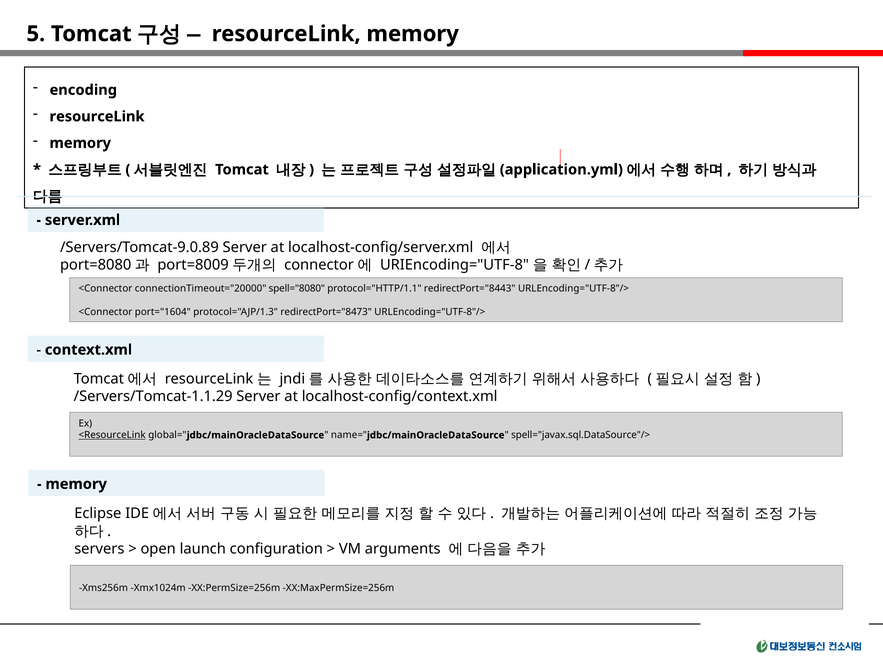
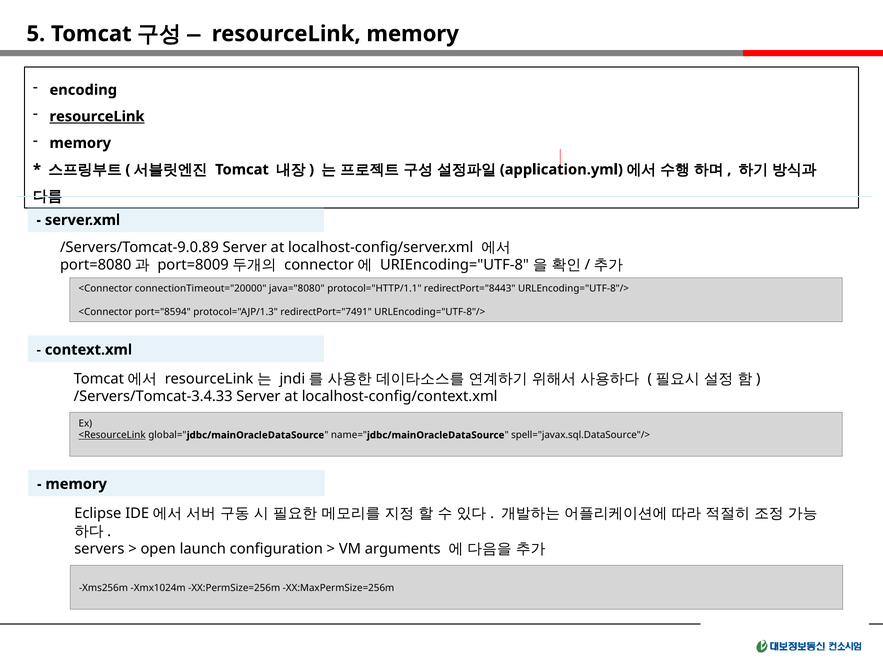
resourceLink at (97, 116) underline: none -> present
spell="8080: spell="8080 -> java="8080
port="1604: port="1604 -> port="8594
redirectPort="8473: redirectPort="8473 -> redirectPort="7491
/Servers/Tomcat-1.1.29: /Servers/Tomcat-1.1.29 -> /Servers/Tomcat-3.4.33
